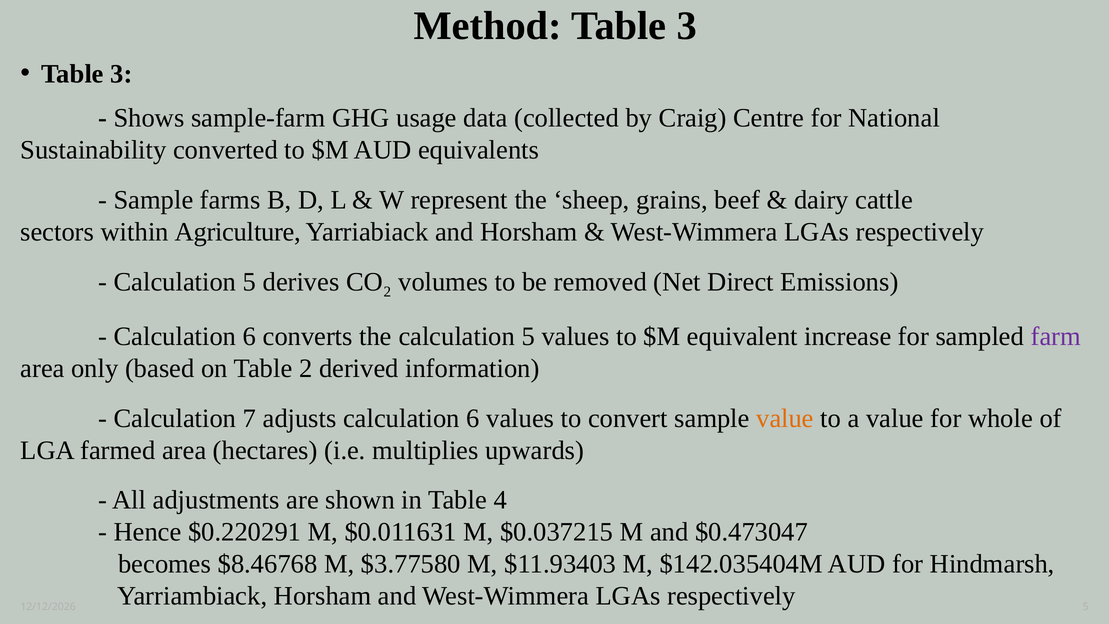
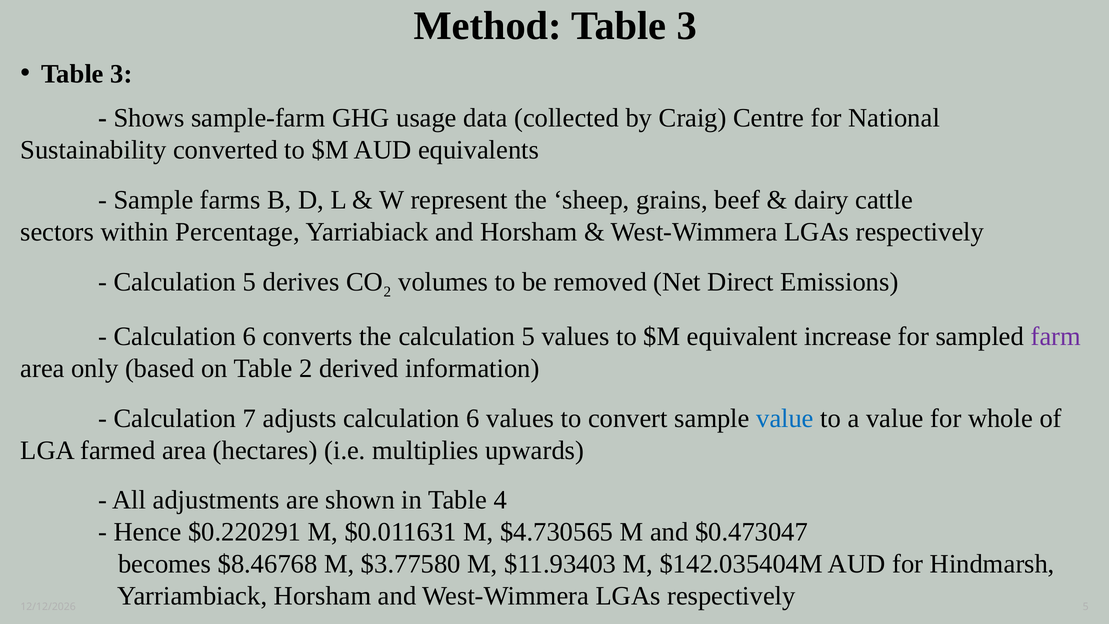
Agriculture: Agriculture -> Percentage
value at (785, 418) colour: orange -> blue
$0.037215: $0.037215 -> $4.730565
